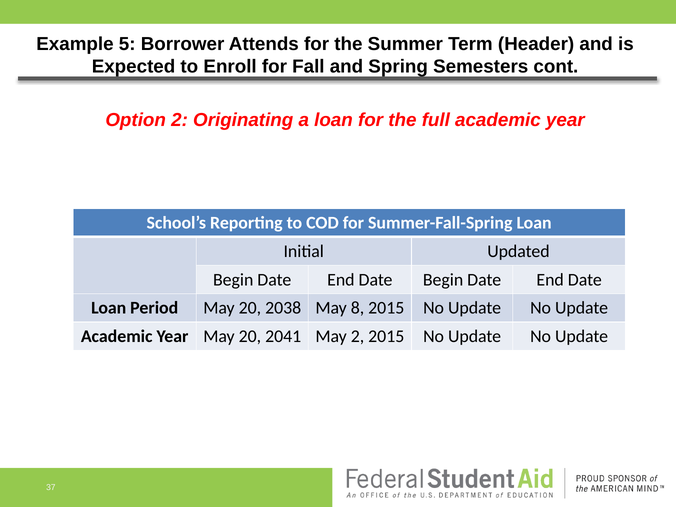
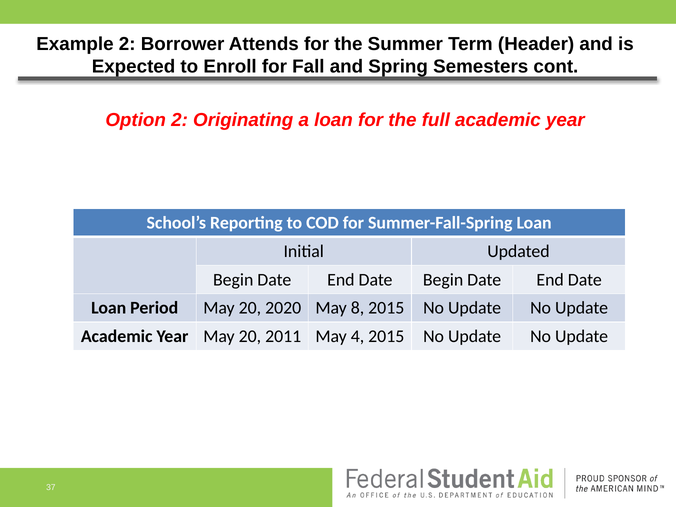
Example 5: 5 -> 2
2038: 2038 -> 2020
2041: 2041 -> 2011
May 2: 2 -> 4
